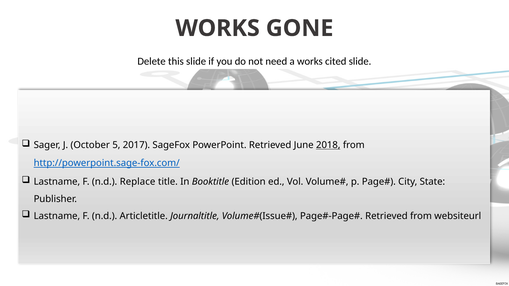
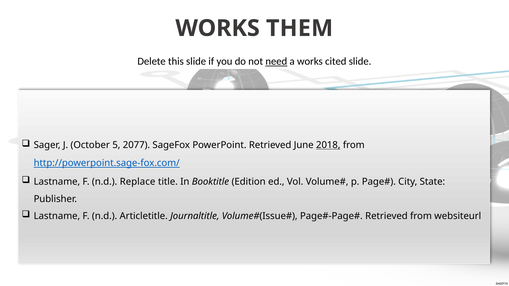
GONE: GONE -> THEM
need underline: none -> present
2017: 2017 -> 2077
